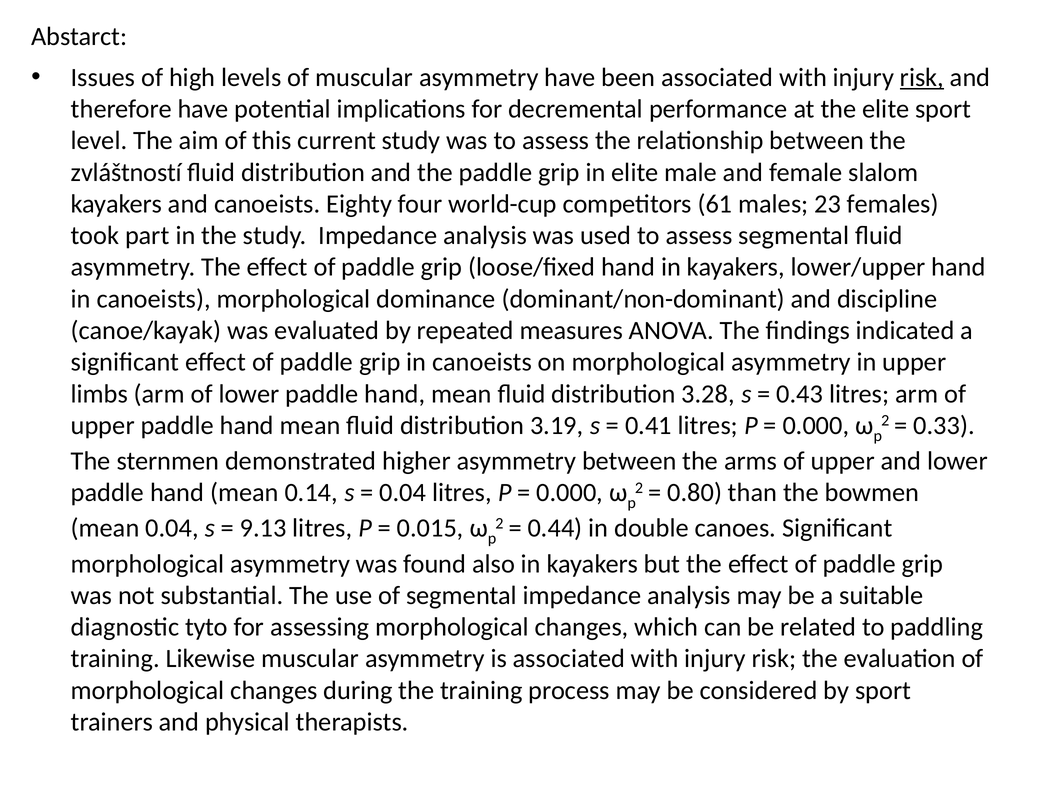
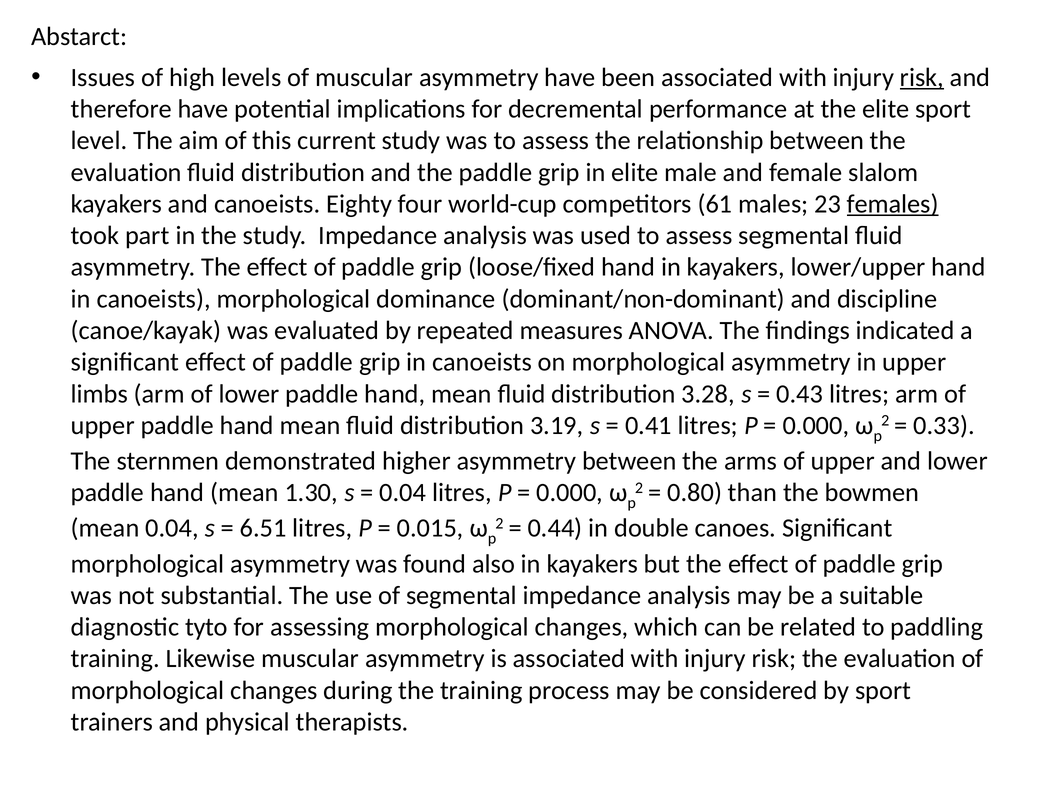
zvláštností at (126, 172): zvláštností -> evaluation
females underline: none -> present
0.14: 0.14 -> 1.30
9.13: 9.13 -> 6.51
